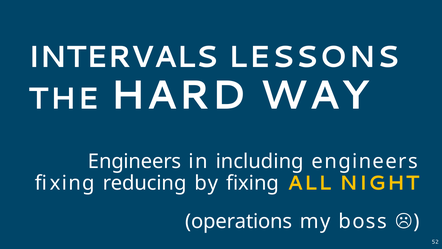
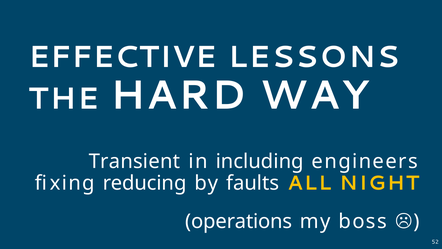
INTERVALS: INTERVALS -> EFFECTIVE
Engineers at (135, 161): Engineers -> Transient
by fixing: fixing -> faults
